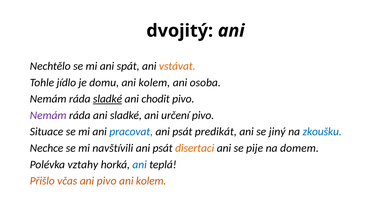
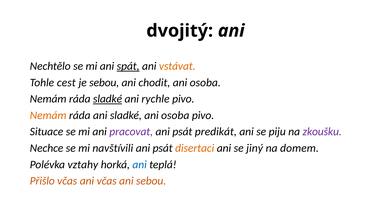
spát underline: none -> present
jídlo: jídlo -> cest
je domu: domu -> sebou
kolem at (154, 83): kolem -> chodit
chodit: chodit -> rychle
Nemám at (48, 115) colour: purple -> orange
sladké ani určení: určení -> osoba
pracovat colour: blue -> purple
jiný: jiný -> piju
zkoušku colour: blue -> purple
pije: pije -> jiný
ani pivo: pivo -> včas
kolem at (151, 181): kolem -> sebou
